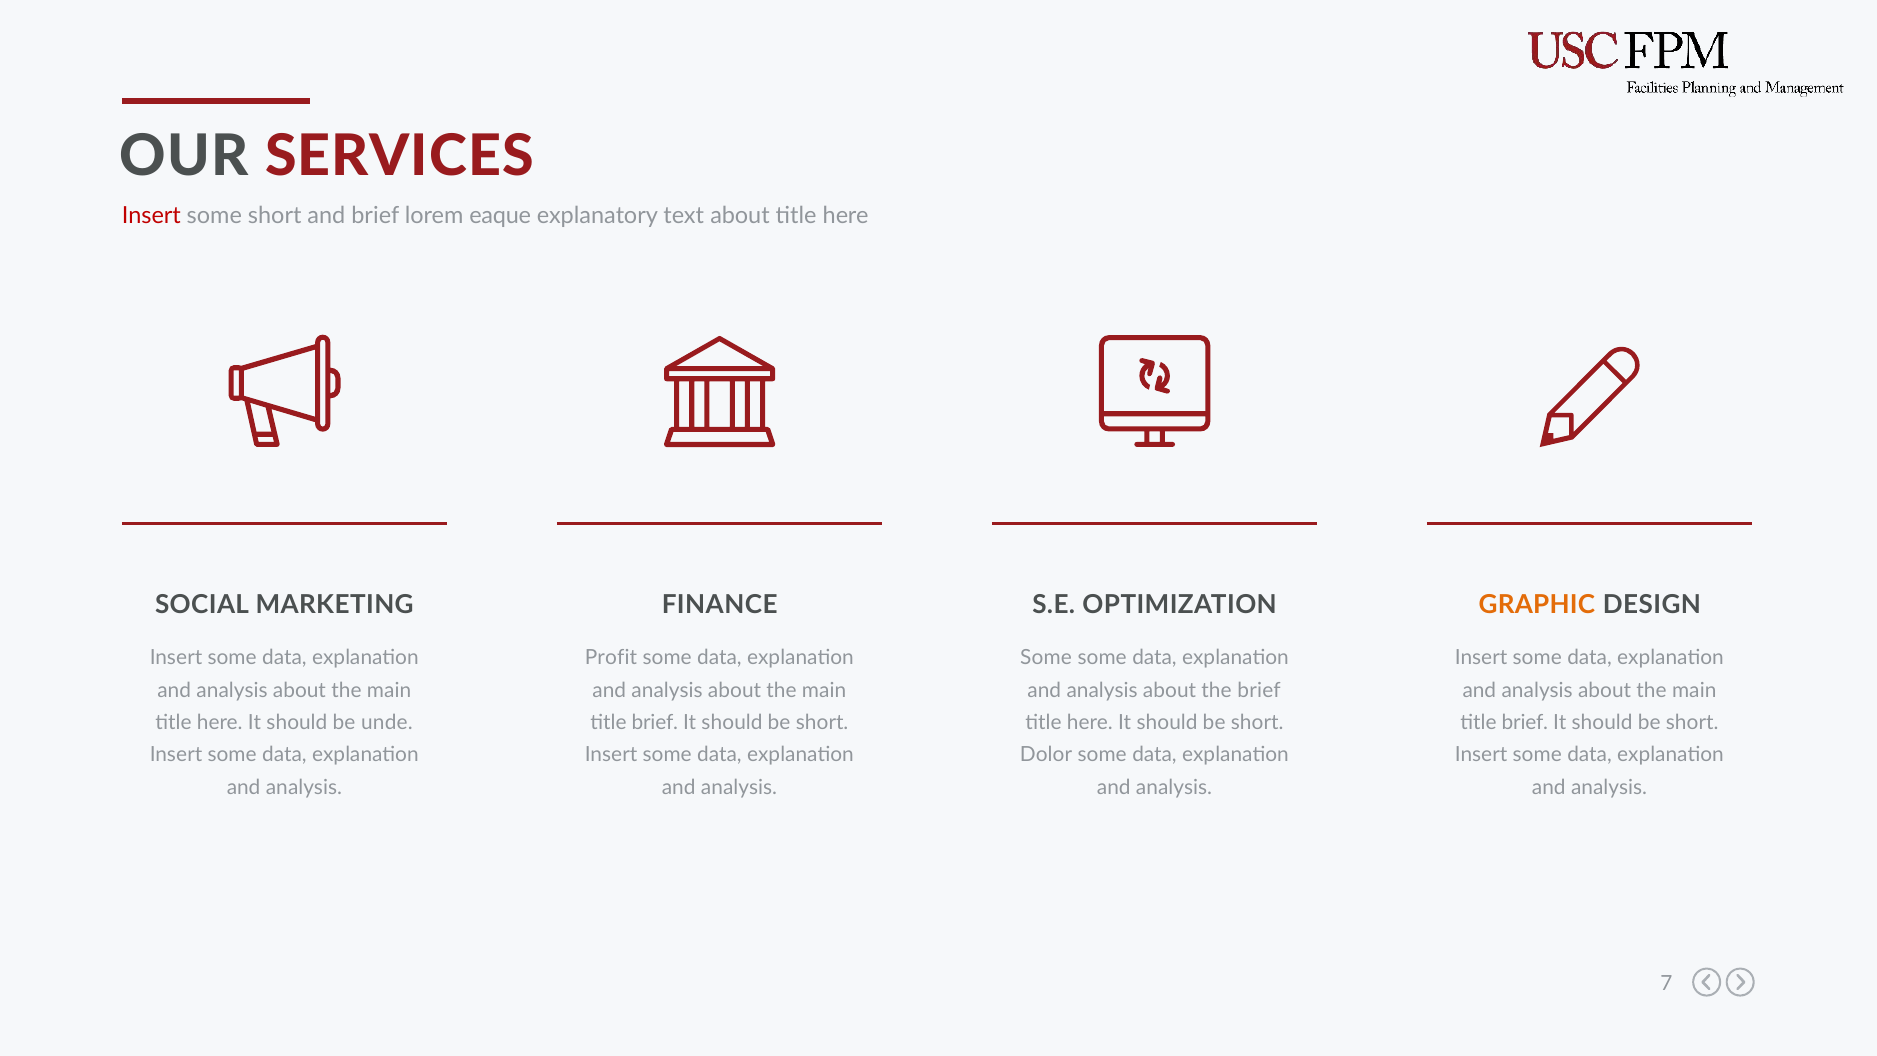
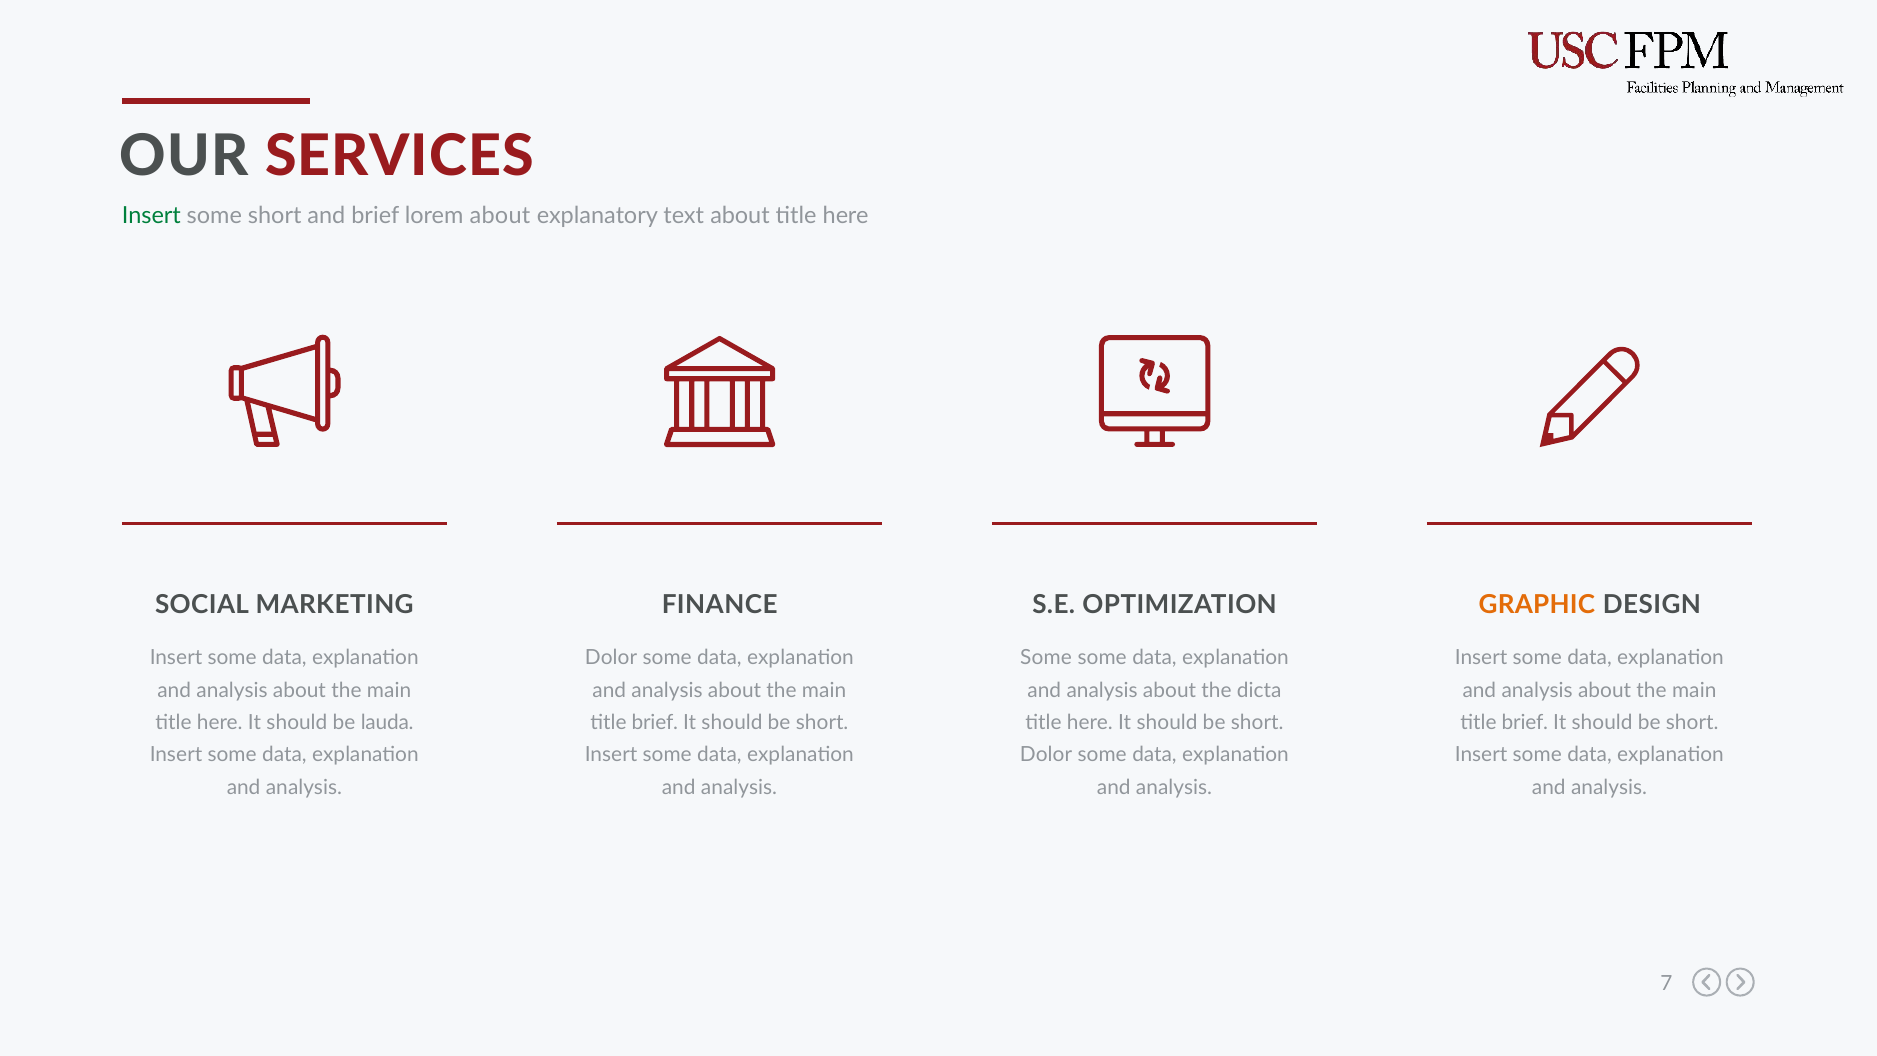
Insert at (151, 216) colour: red -> green
lorem eaque: eaque -> about
Profit at (611, 658): Profit -> Dolor
the brief: brief -> dicta
unde: unde -> lauda
